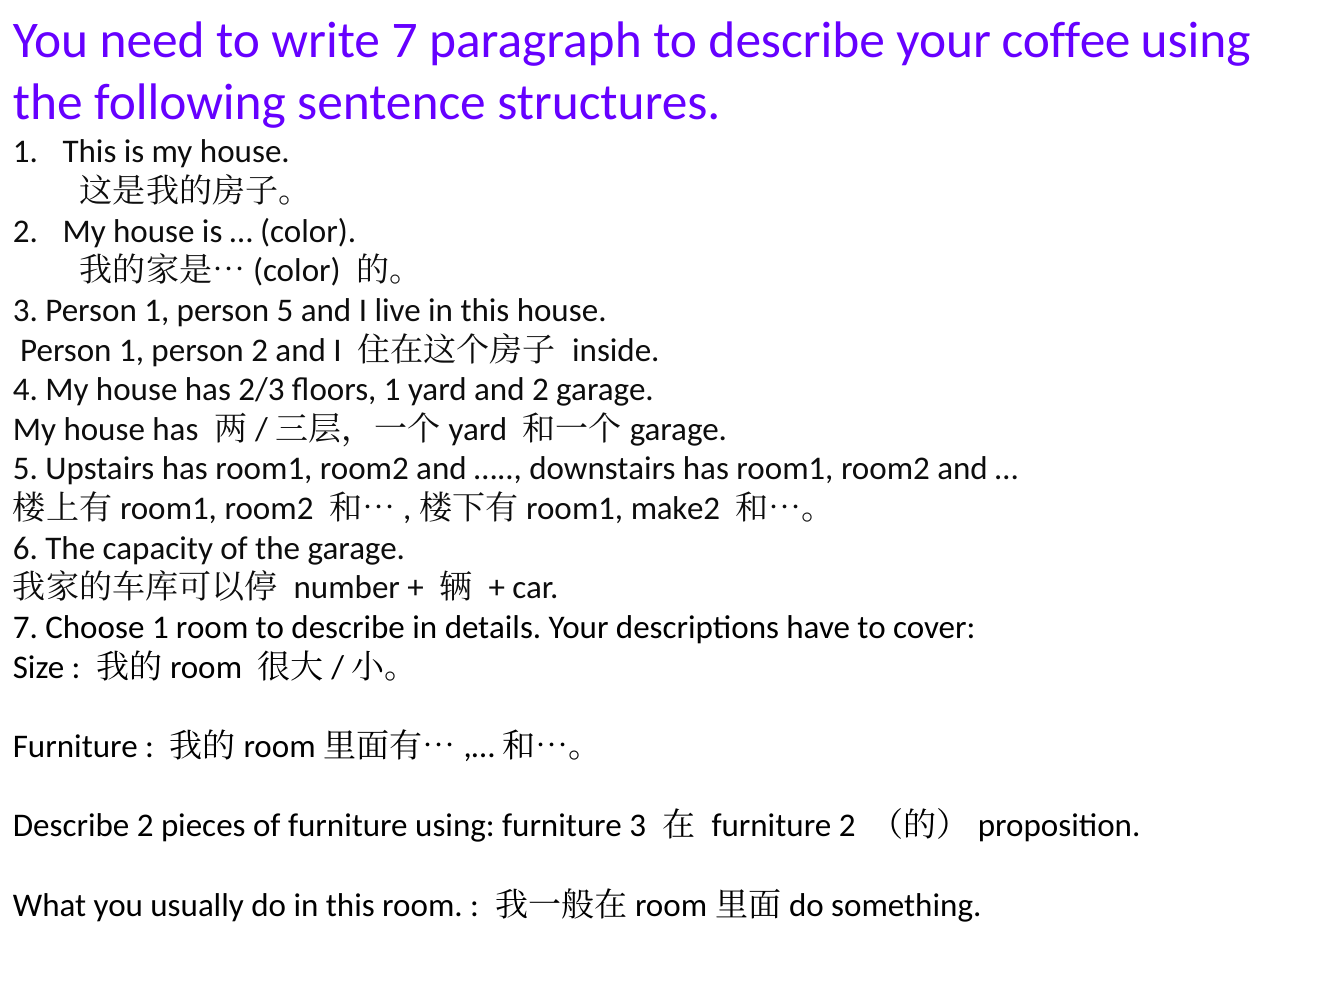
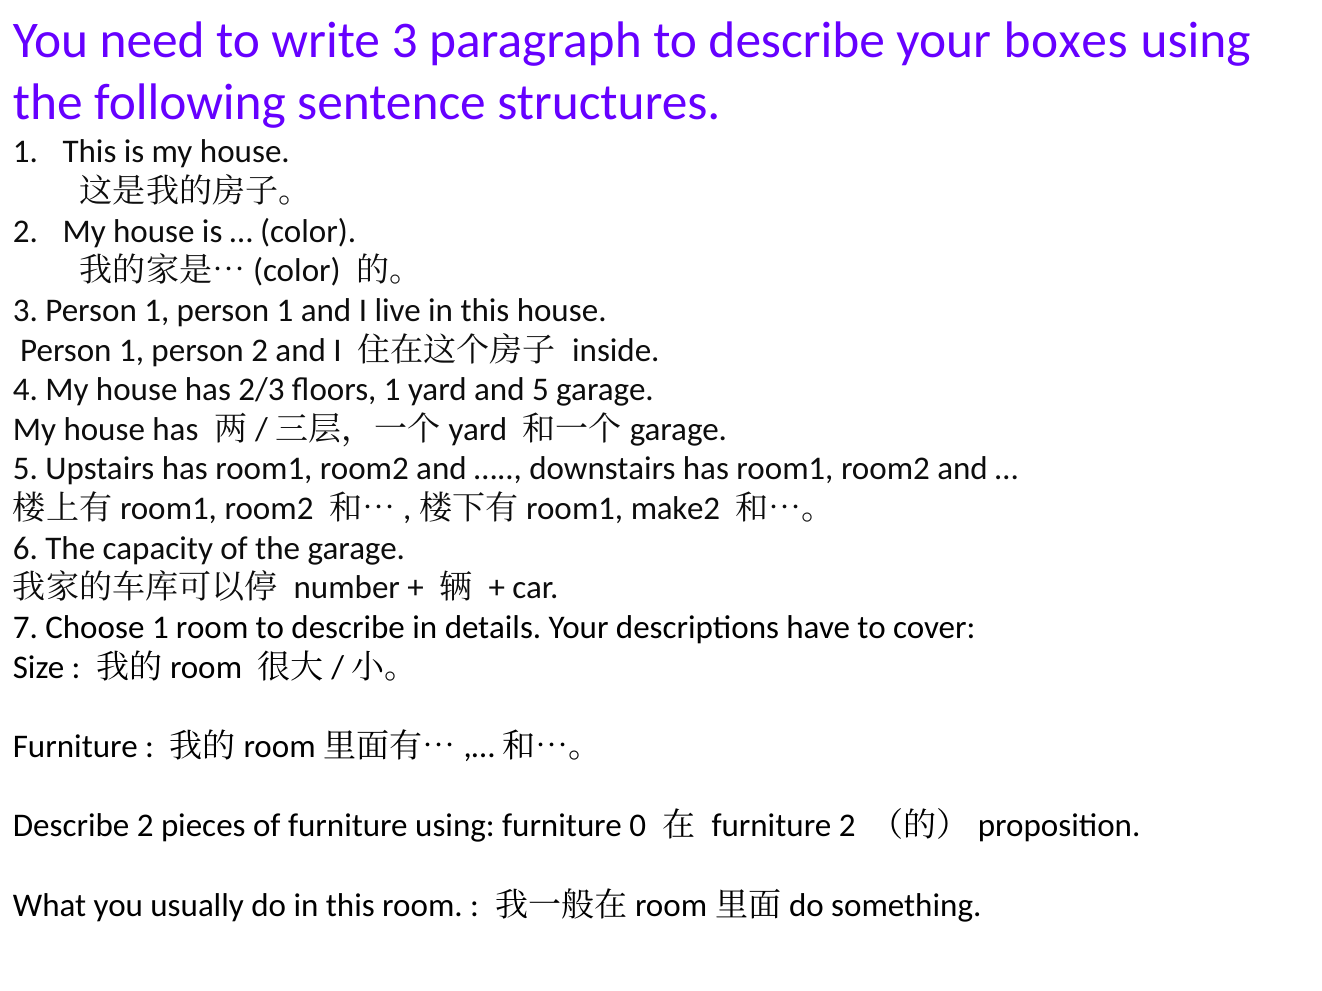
write 7: 7 -> 3
coffee: coffee -> boxes
1 person 5: 5 -> 1
and 2: 2 -> 5
furniture 3: 3 -> 0
